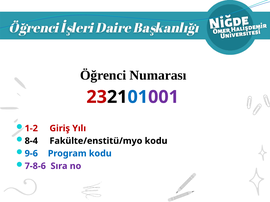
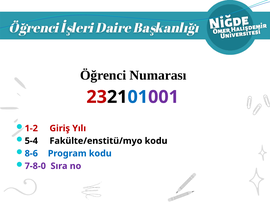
8-4: 8-4 -> 5-4
9-6: 9-6 -> 8-6
7-8-6: 7-8-6 -> 7-8-0
